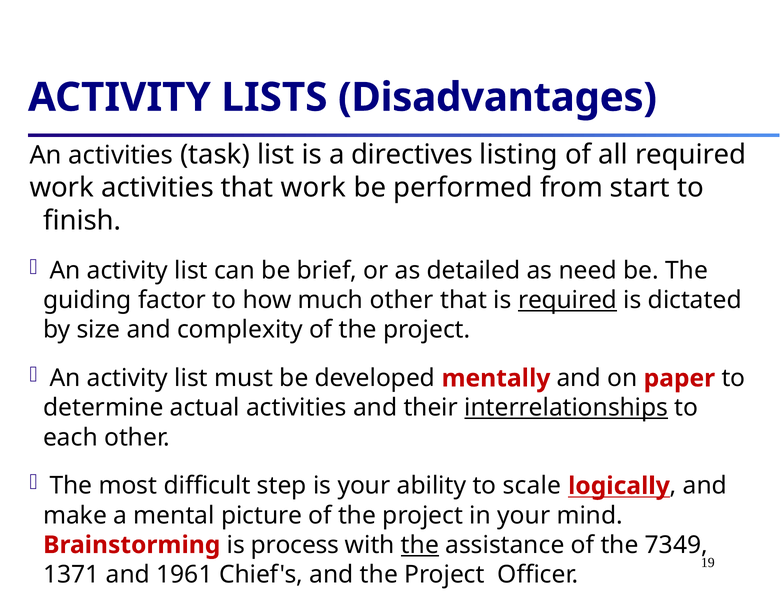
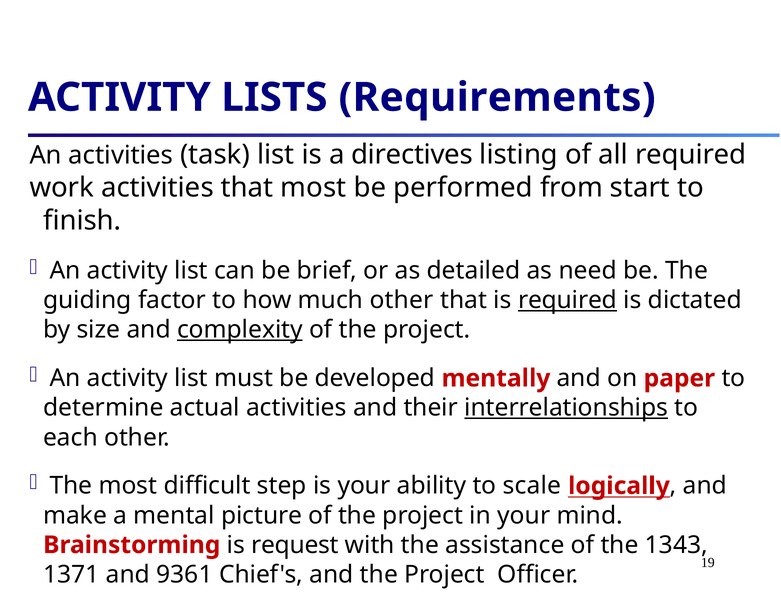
Disadvantages: Disadvantages -> Requirements
that work: work -> most
complexity underline: none -> present
process: process -> request
the at (420, 545) underline: present -> none
7349: 7349 -> 1343
1961: 1961 -> 9361
